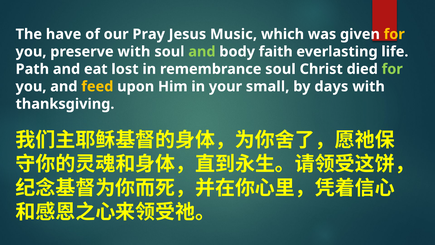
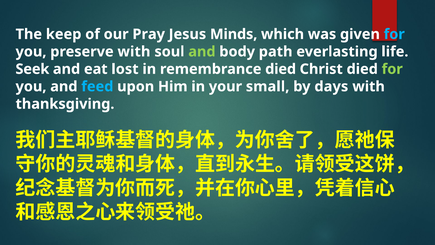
have: have -> keep
Music: Music -> Minds
for at (394, 34) colour: yellow -> light blue
faith: faith -> path
Path: Path -> Seek
remembrance soul: soul -> died
feed colour: yellow -> light blue
